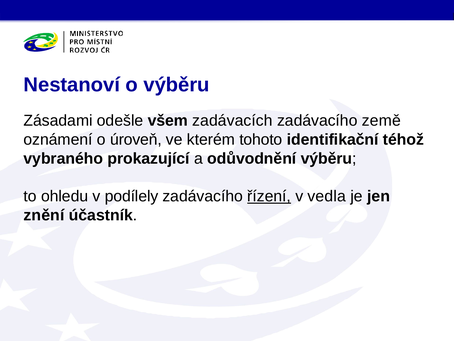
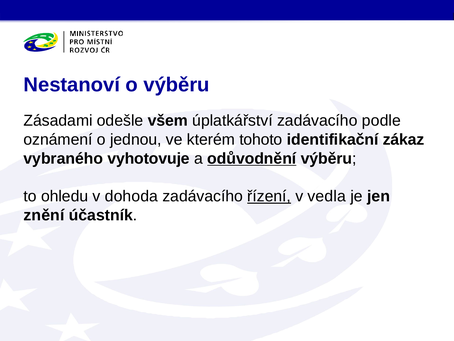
zadávacích: zadávacích -> úplatkářství
země: země -> podle
úroveň: úroveň -> jednou
téhož: téhož -> zákaz
prokazující: prokazující -> vyhotovuje
odůvodnění underline: none -> present
podílely: podílely -> dohoda
